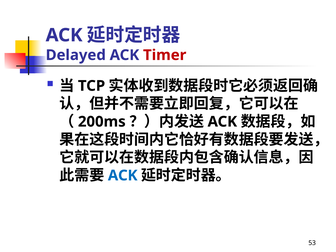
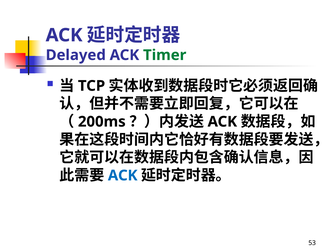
Timer colour: red -> green
